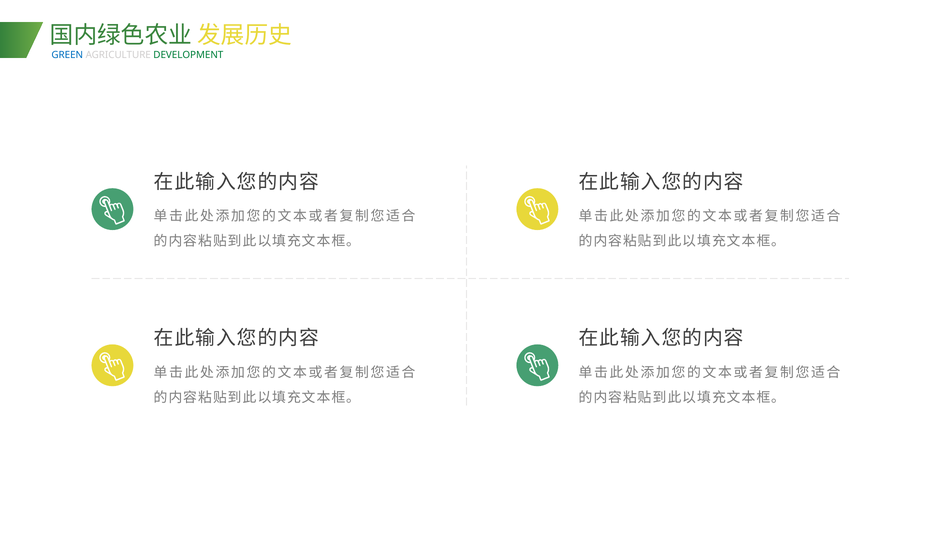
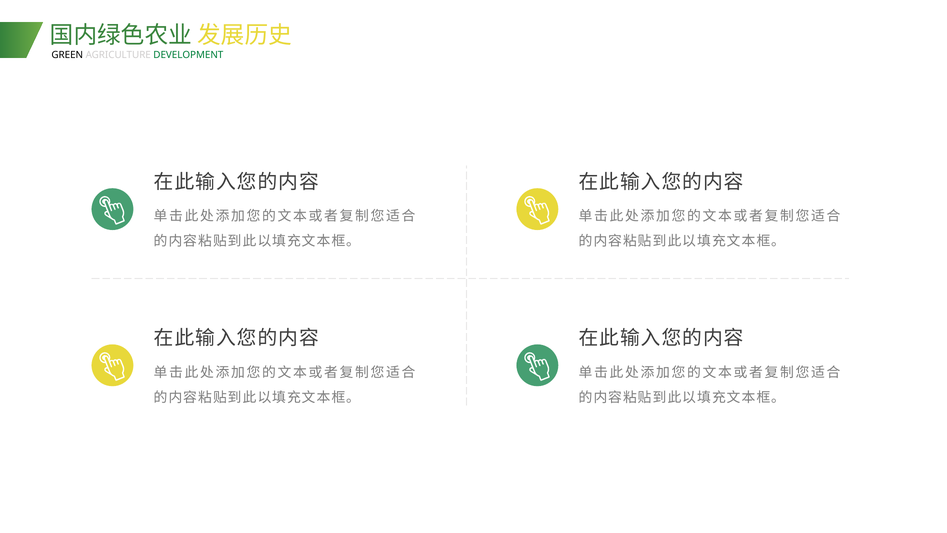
GREEN colour: blue -> black
